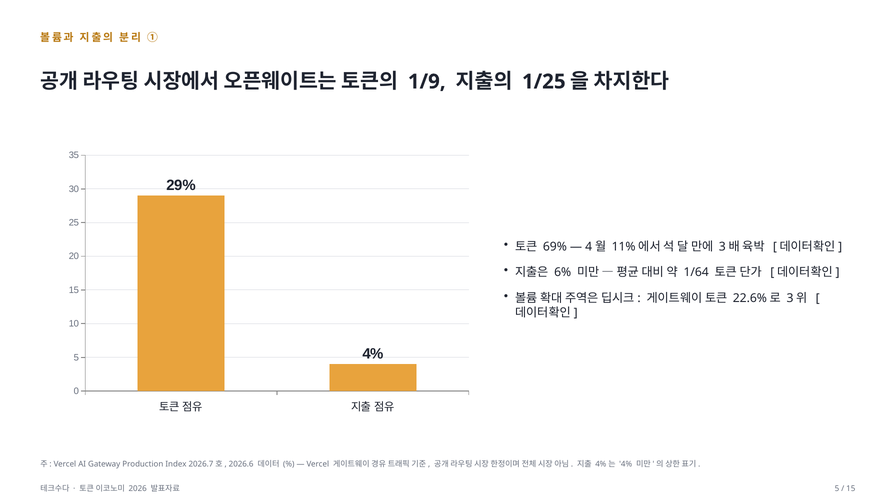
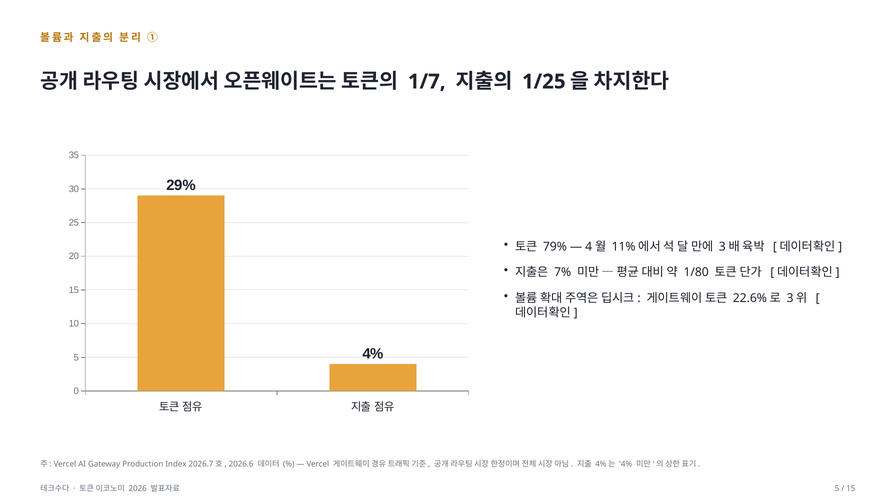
1/9: 1/9 -> 1/7
69%: 69% -> 79%
6%: 6% -> 7%
1/64: 1/64 -> 1/80
